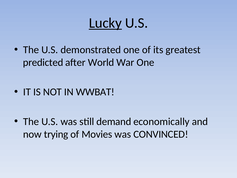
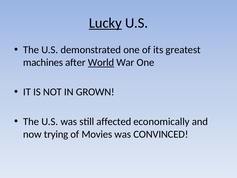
predicted: predicted -> machines
World underline: none -> present
WWBAT: WWBAT -> GROWN
demand: demand -> affected
